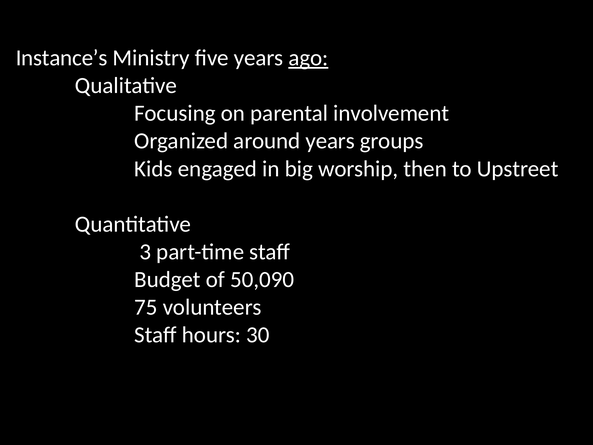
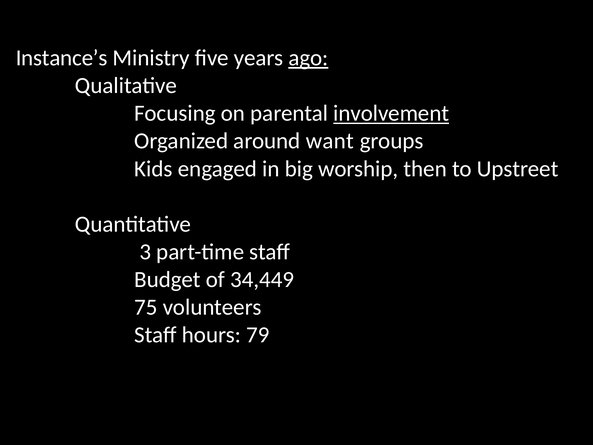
involvement underline: none -> present
around years: years -> want
50,090: 50,090 -> 34,449
30: 30 -> 79
